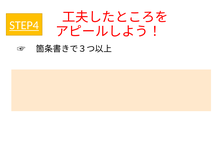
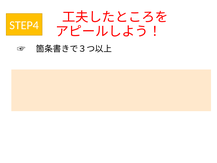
STEP4 underline: present -> none
